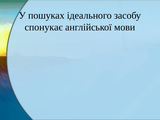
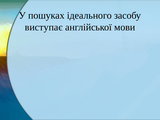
спонукає: спонукає -> виступає
